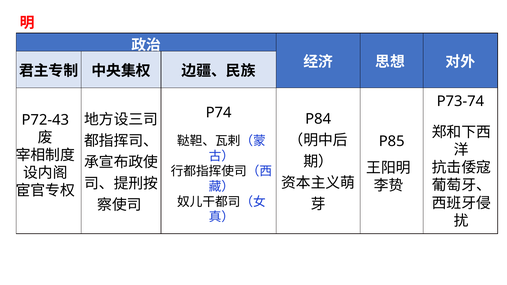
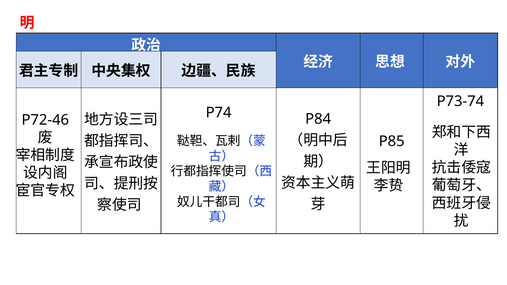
P72-43: P72-43 -> P72-46
